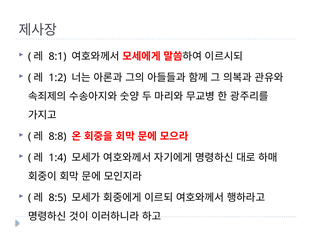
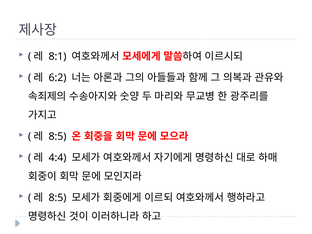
1:2: 1:2 -> 6:2
8:8 at (58, 136): 8:8 -> 8:5
1:4: 1:4 -> 4:4
